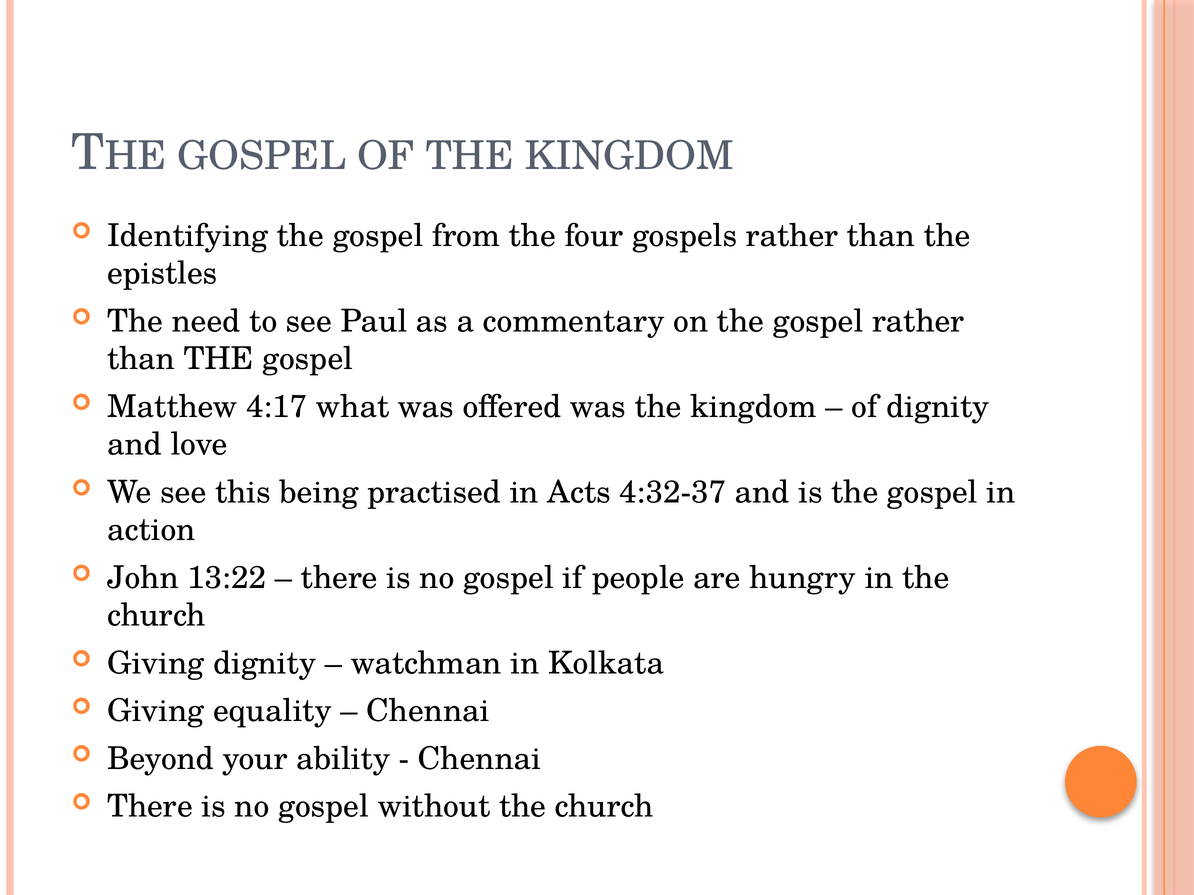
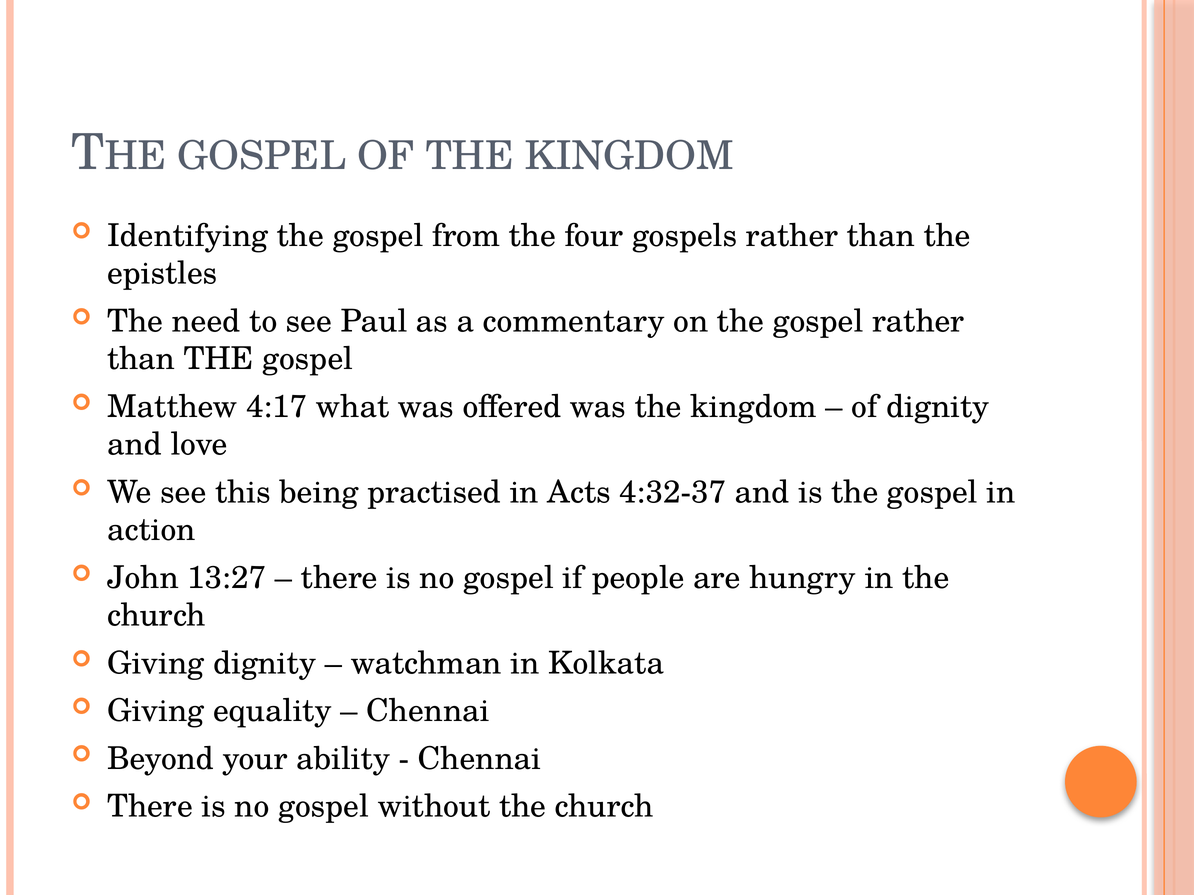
13:22: 13:22 -> 13:27
